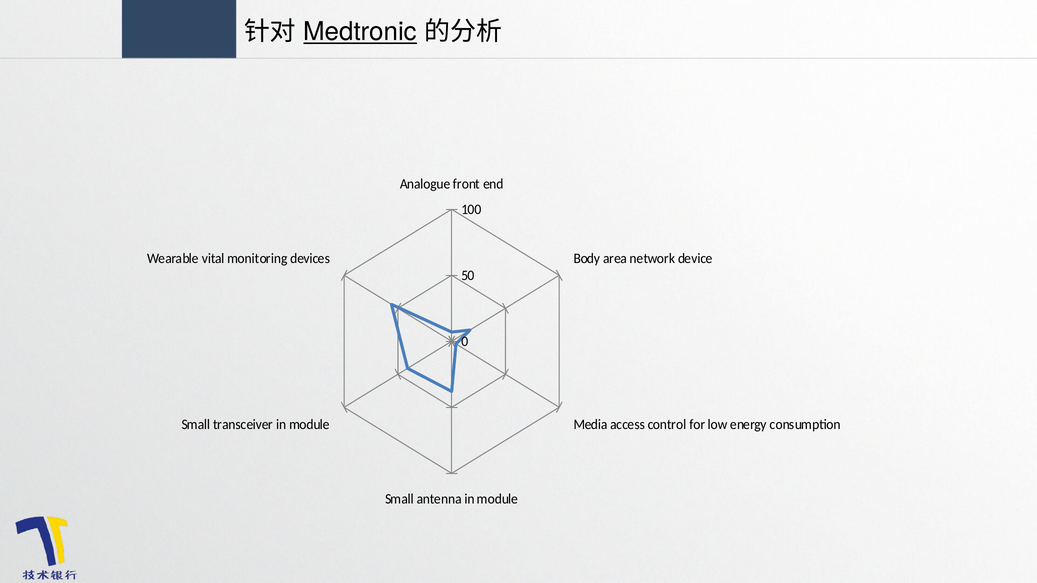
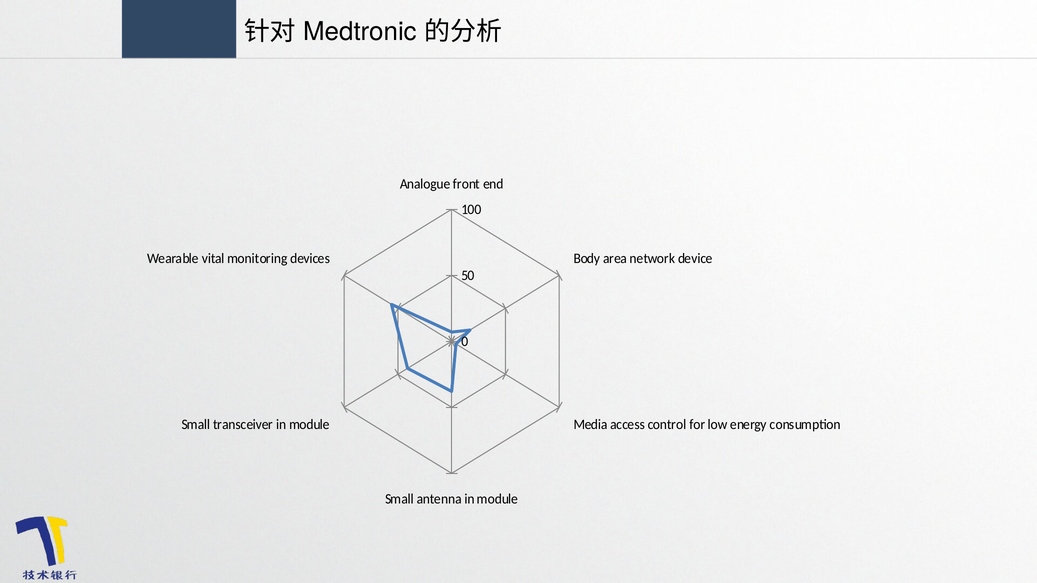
Medtronic underline: present -> none
